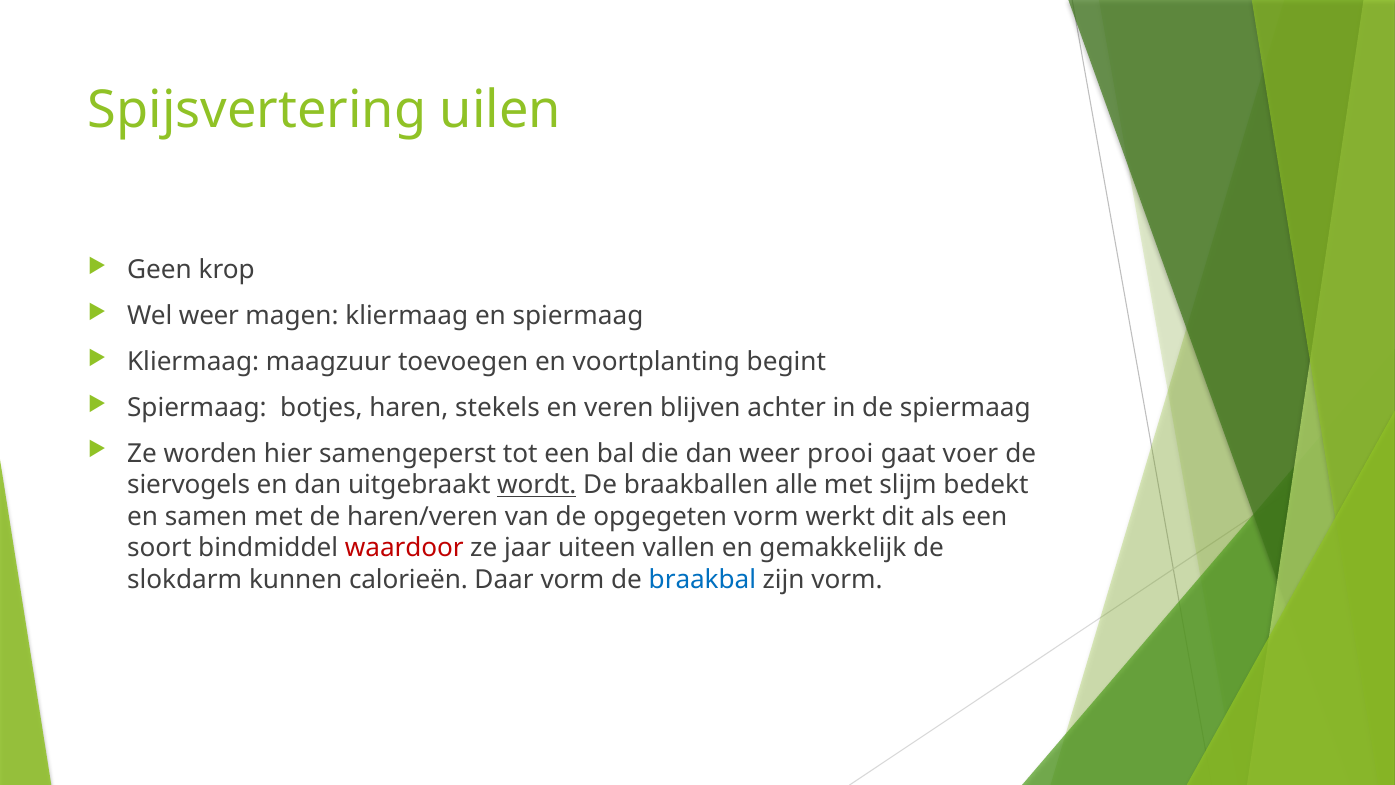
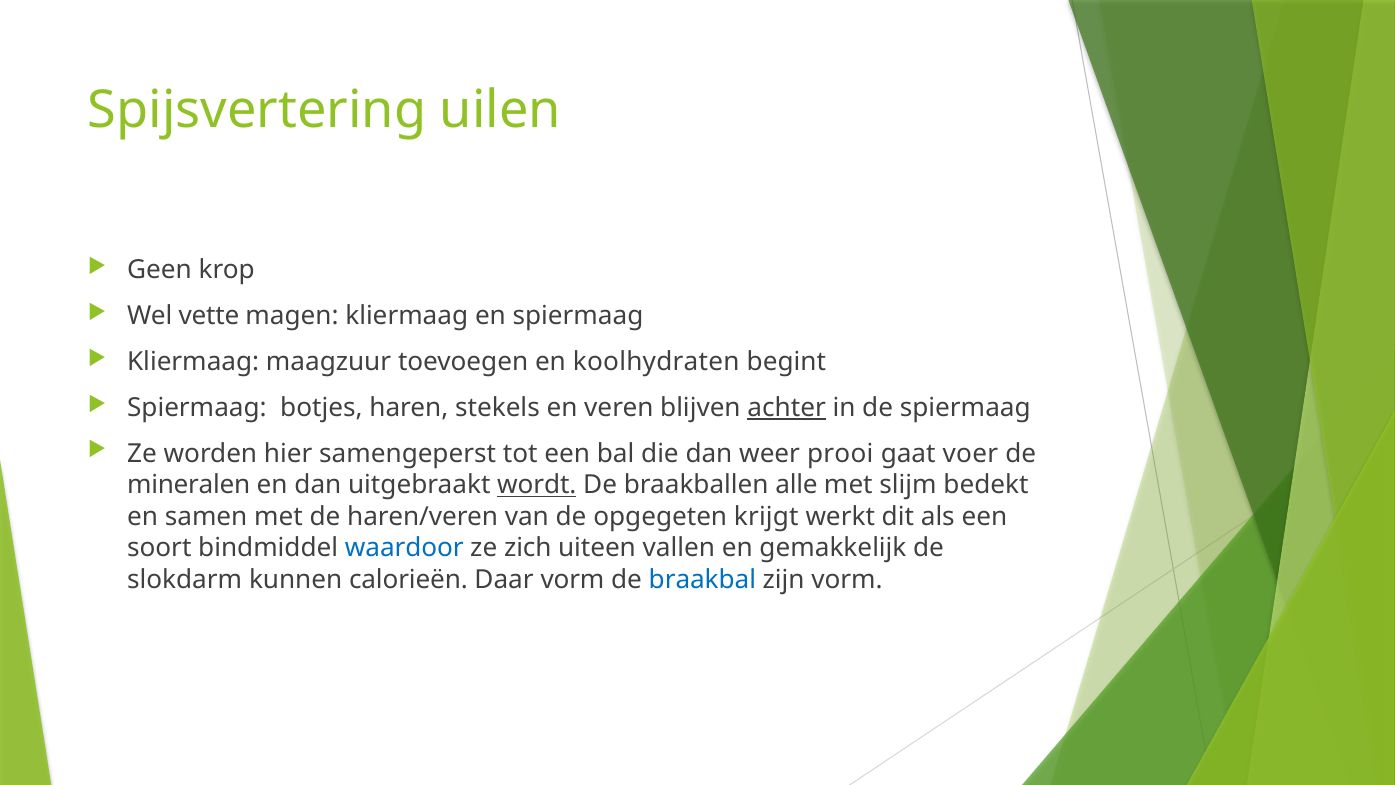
Wel weer: weer -> vette
voortplanting: voortplanting -> koolhydraten
achter underline: none -> present
siervogels: siervogels -> mineralen
opgegeten vorm: vorm -> krijgt
waardoor colour: red -> blue
jaar: jaar -> zich
